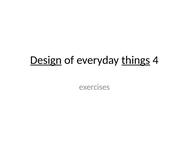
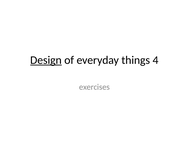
things underline: present -> none
